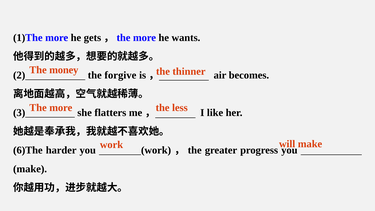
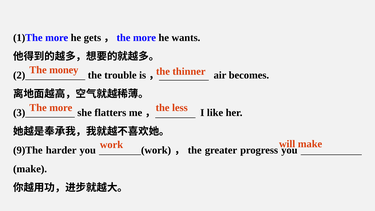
forgive: forgive -> trouble
6)The: 6)The -> 9)The
